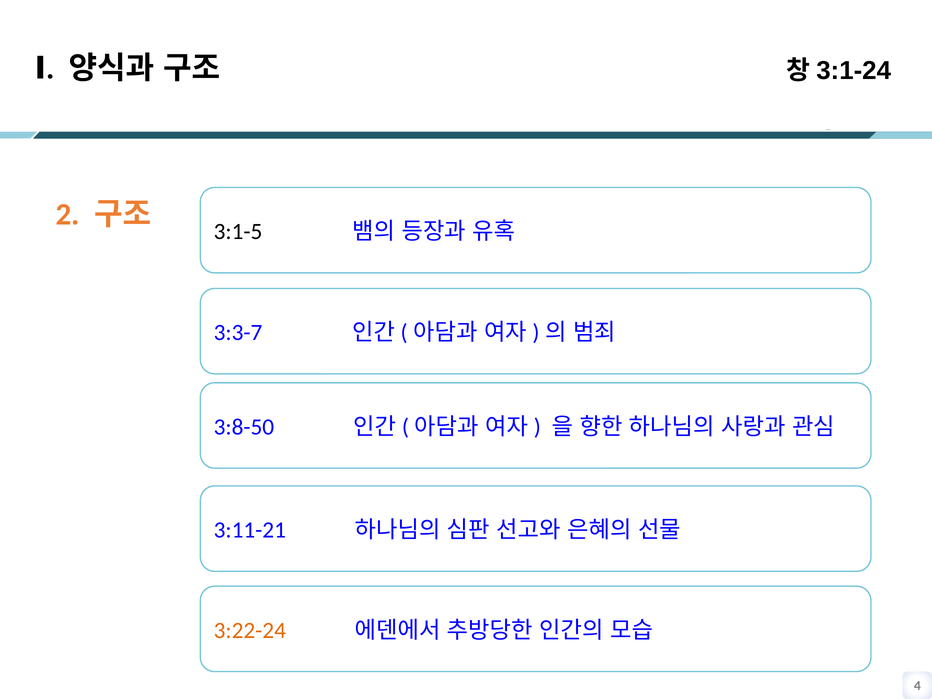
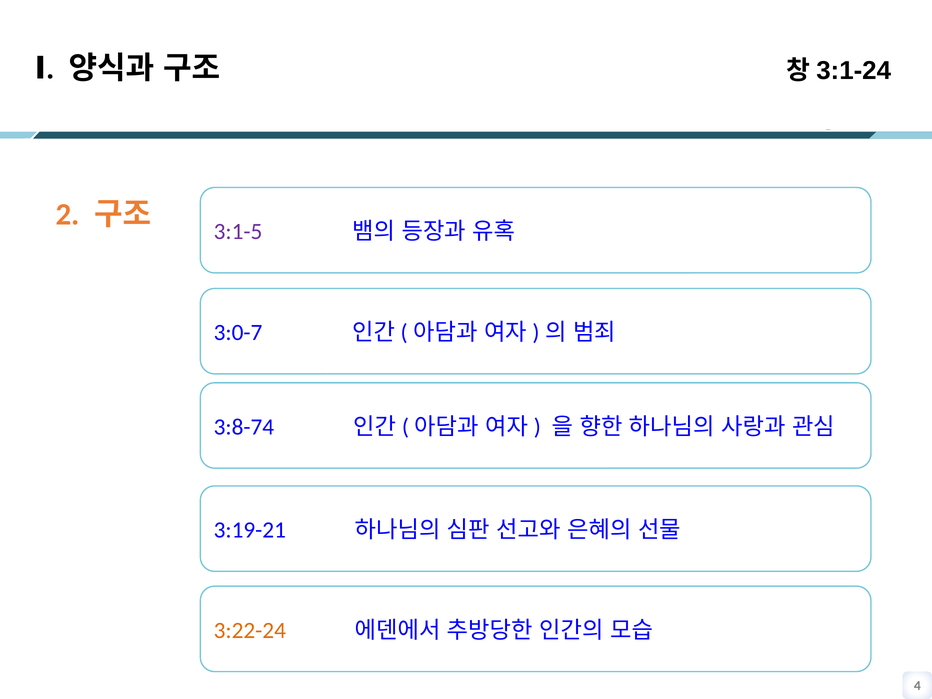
3:1-5 colour: black -> purple
3:3-7: 3:3-7 -> 3:0-7
3:8-50: 3:8-50 -> 3:8-74
3:11-21: 3:11-21 -> 3:19-21
